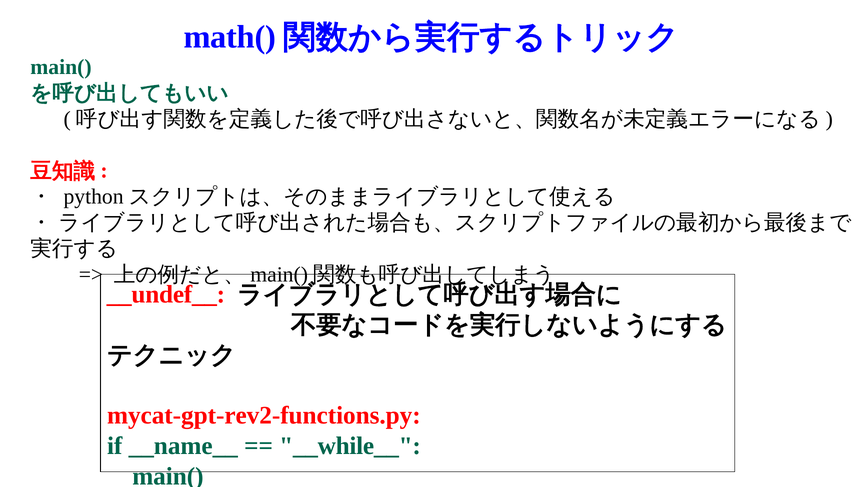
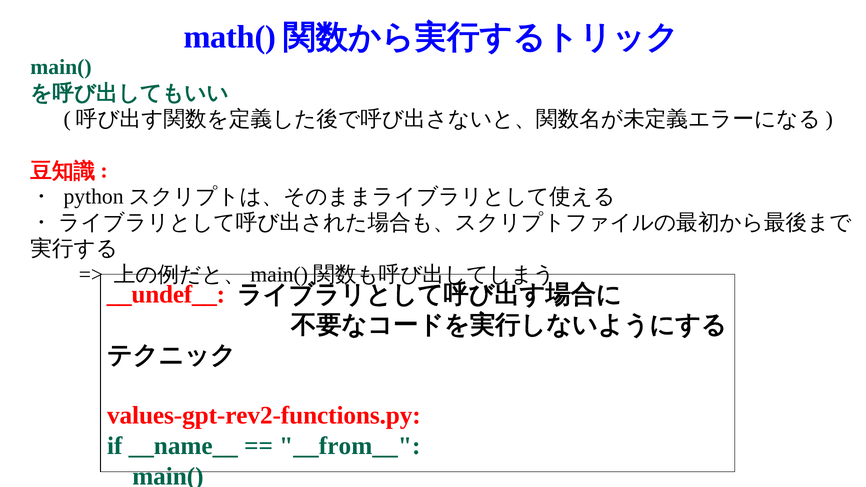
mycat-gpt-rev2-functions.py: mycat-gpt-rev2-functions.py -> values-gpt-rev2-functions.py
__while__: __while__ -> __from__
